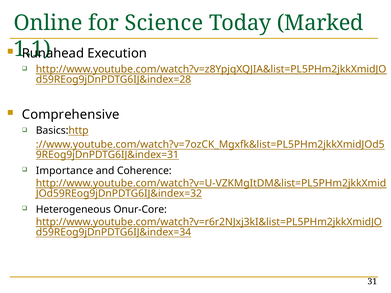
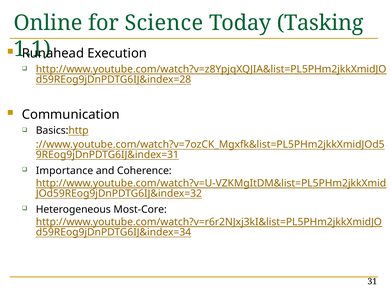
Marked: Marked -> Tasking
Comprehensive: Comprehensive -> Communication
Onur-Core: Onur-Core -> Most-Core
